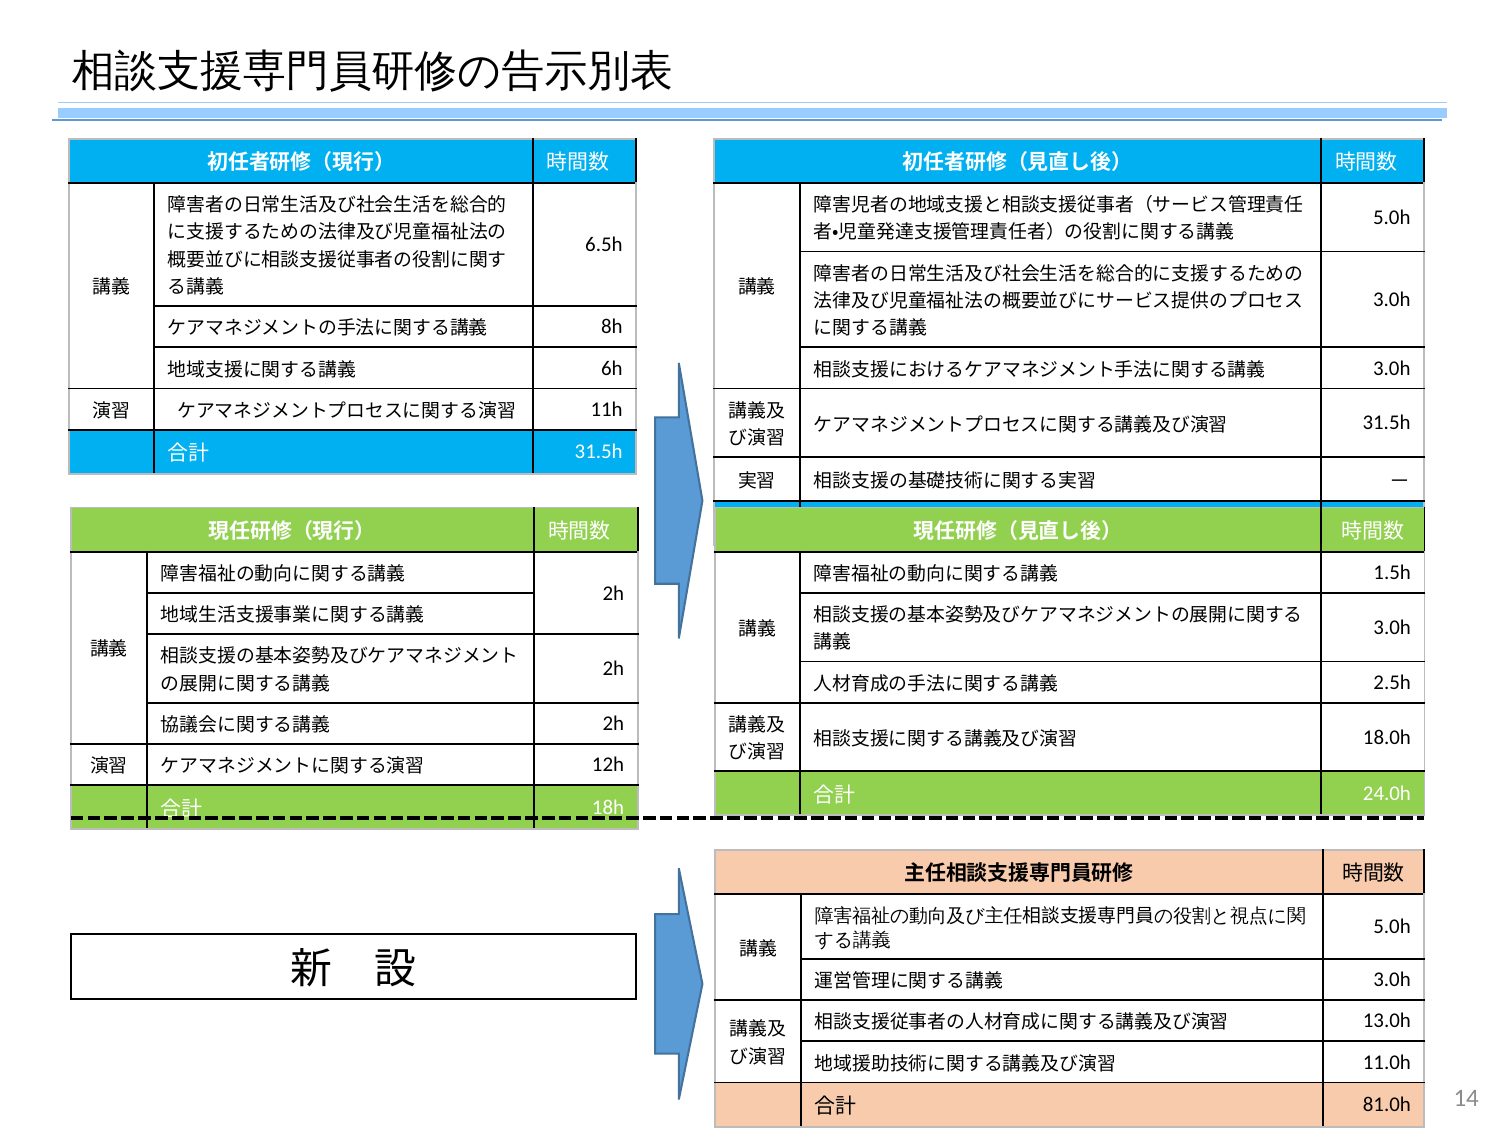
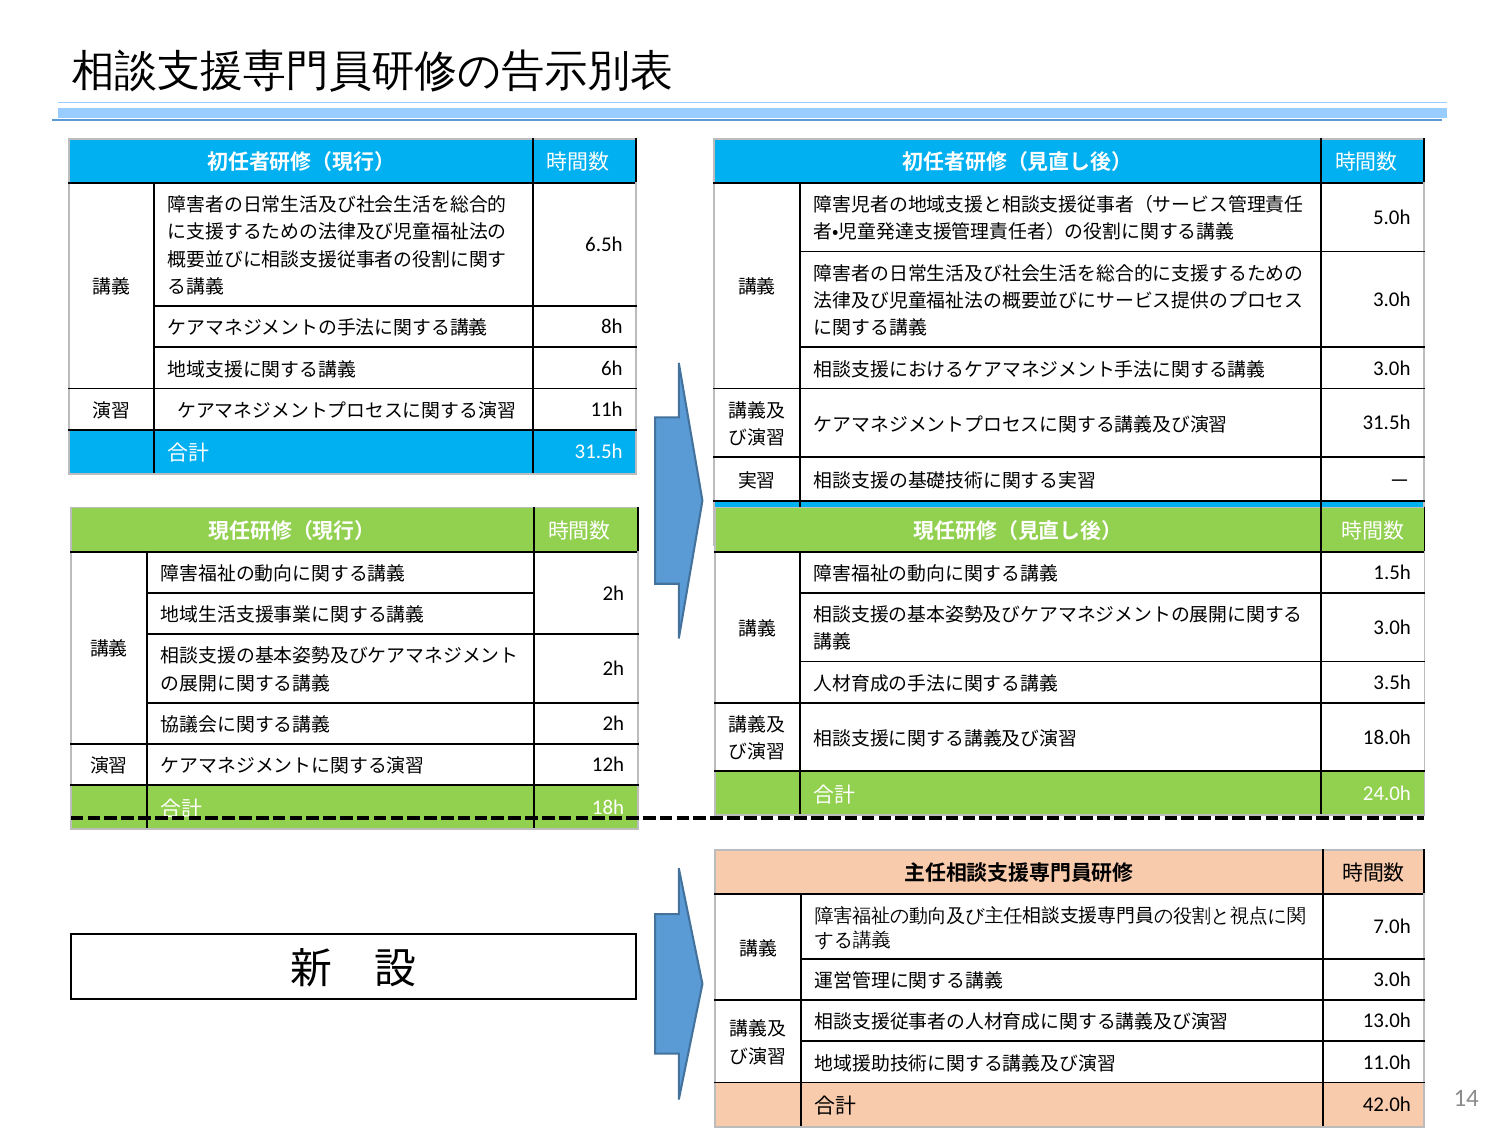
2.5h: 2.5h -> 3.5h
5.0h at (1392, 926): 5.0h -> 7.0h
81.0h: 81.0h -> 42.0h
